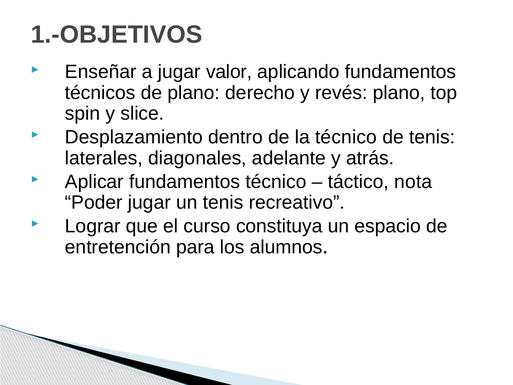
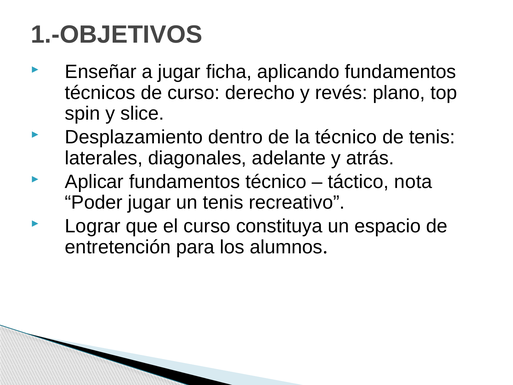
valor: valor -> ficha
de plano: plano -> curso
